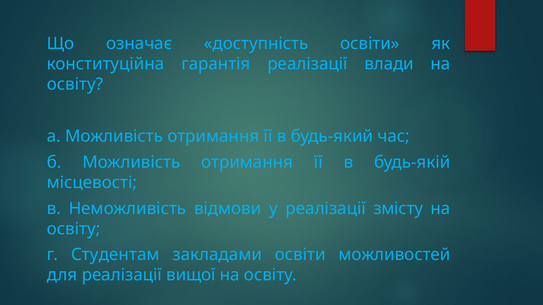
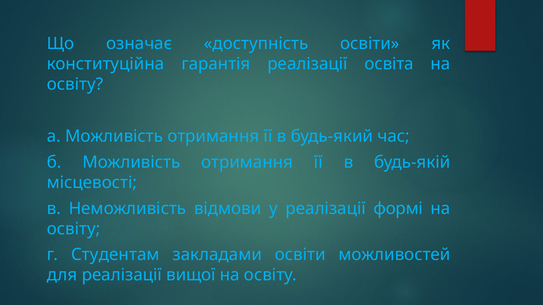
влади: влади -> освіта
змісту: змісту -> формі
